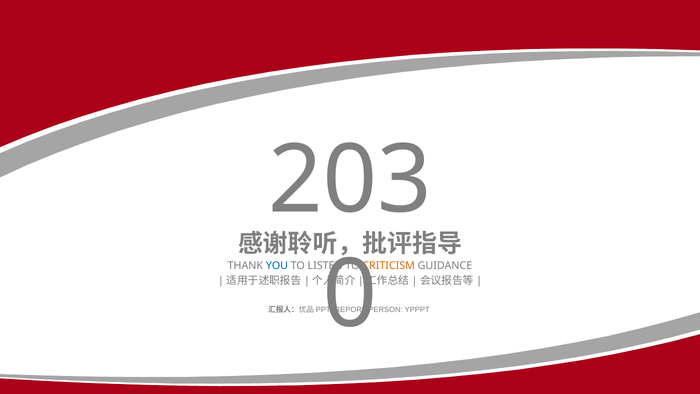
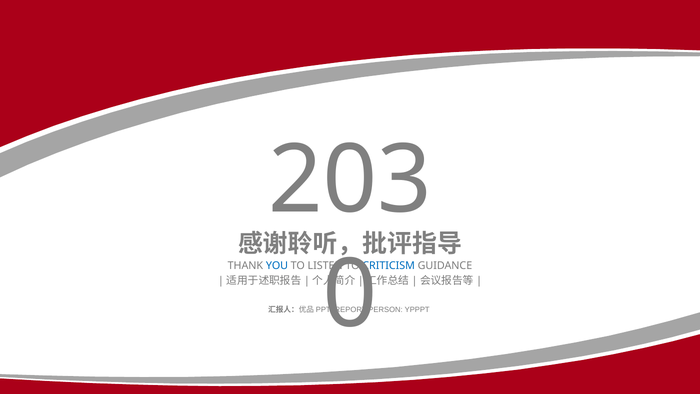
CRITICISM colour: orange -> blue
